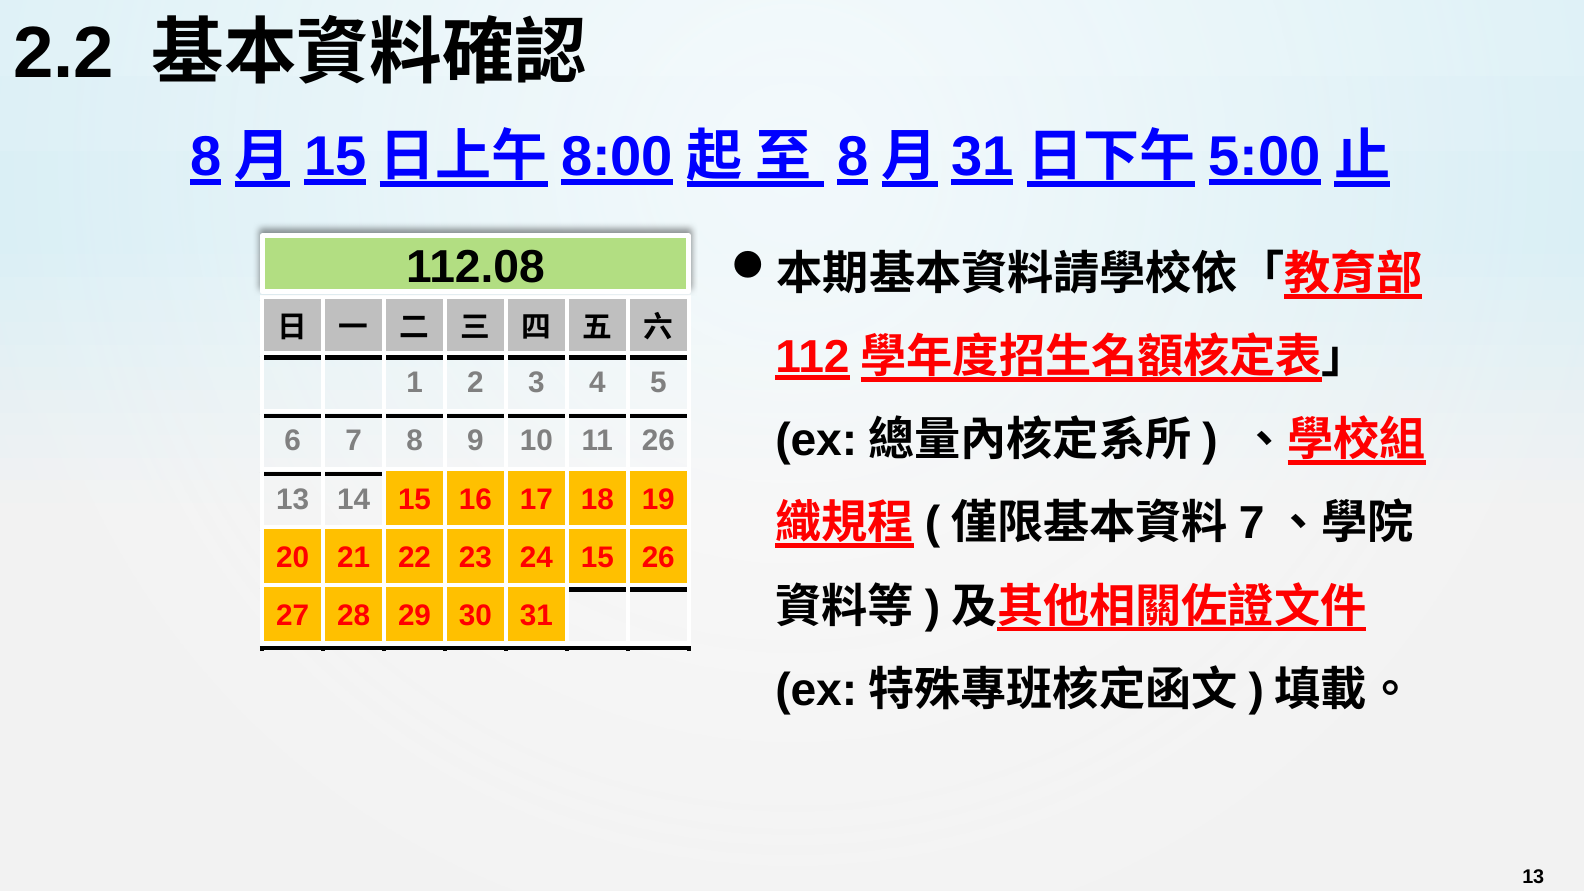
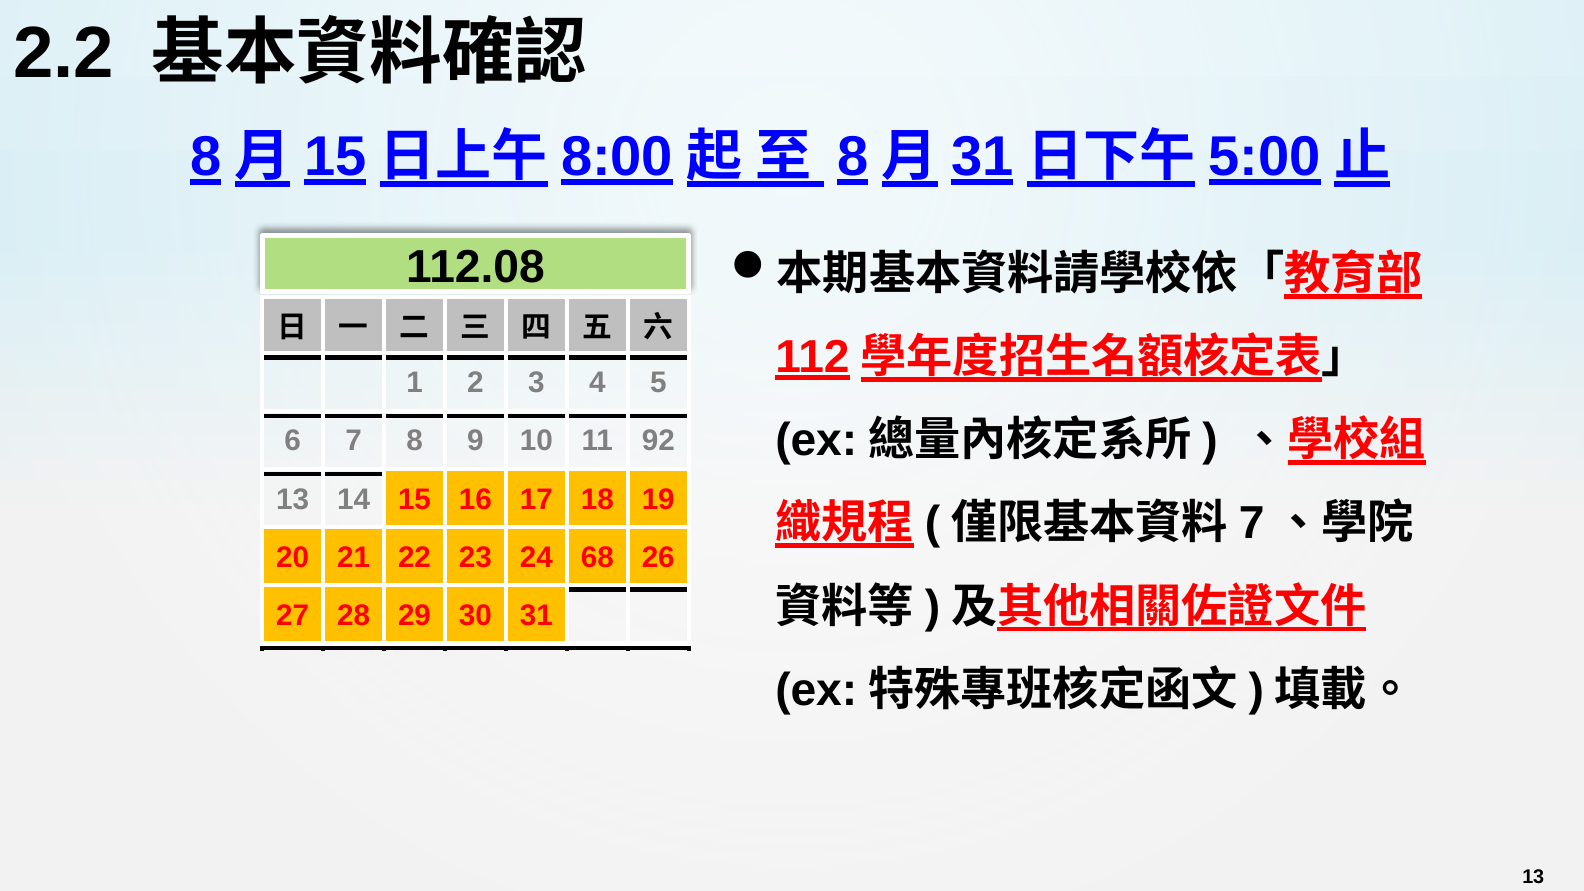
11 26: 26 -> 92
24 15: 15 -> 68
